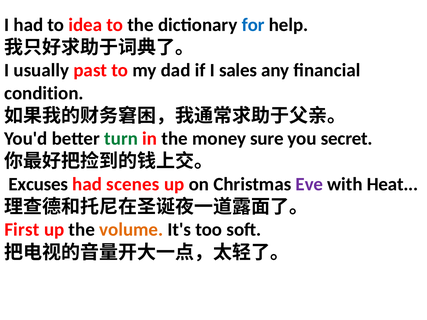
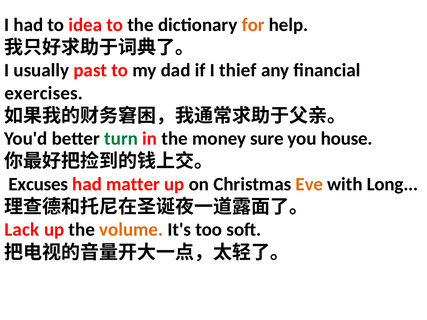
for colour: blue -> orange
sales: sales -> thief
condition: condition -> exercises
secret: secret -> house
scenes: scenes -> matter
Eve colour: purple -> orange
Heat: Heat -> Long
First: First -> Lack
